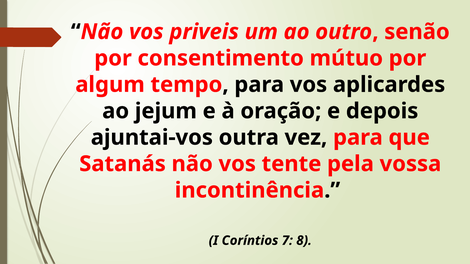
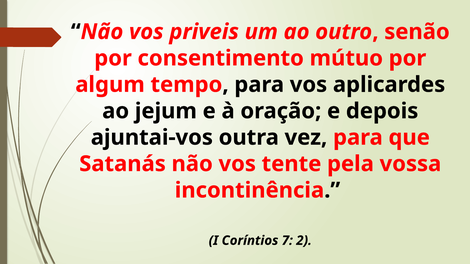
8: 8 -> 2
